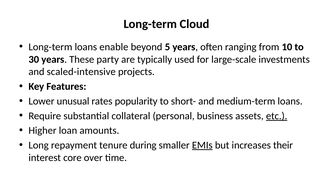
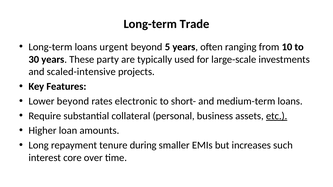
Cloud: Cloud -> Trade
enable: enable -> urgent
Lower unusual: unusual -> beyond
popularity: popularity -> electronic
EMIs underline: present -> none
their: their -> such
